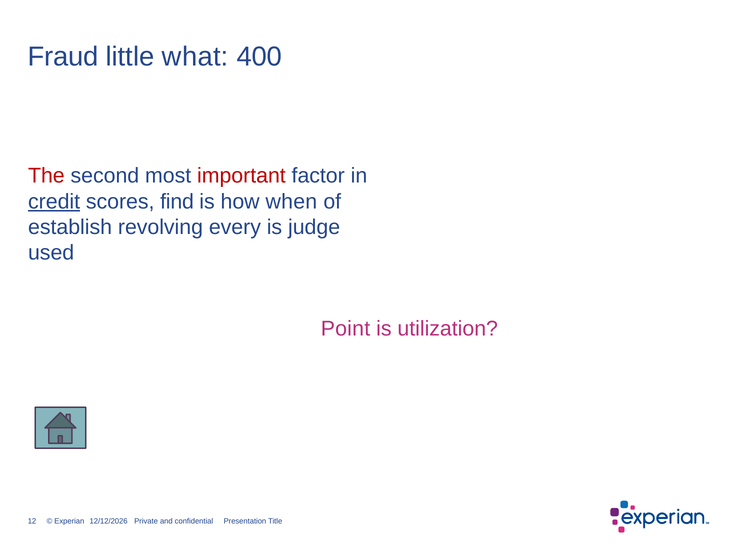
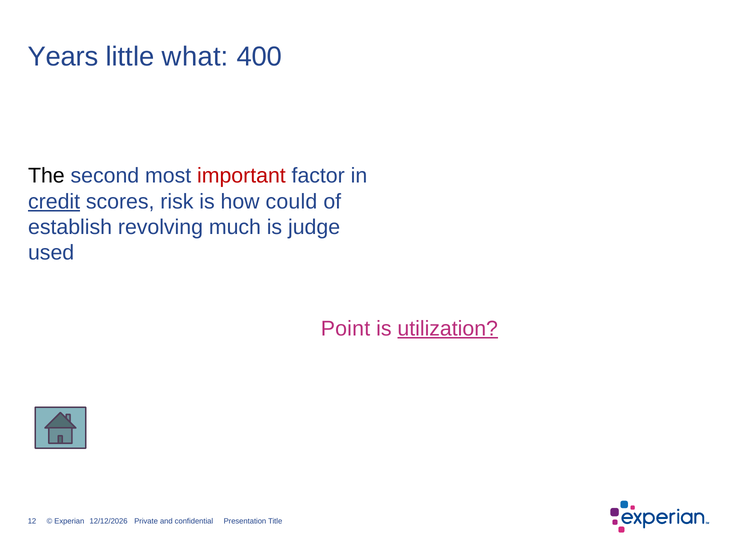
Fraud: Fraud -> Years
The colour: red -> black
find: find -> risk
when: when -> could
every: every -> much
utilization underline: none -> present
